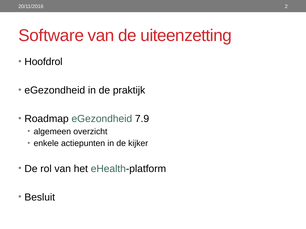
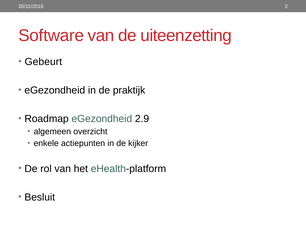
Hoofdrol: Hoofdrol -> Gebeurt
7.9: 7.9 -> 2.9
